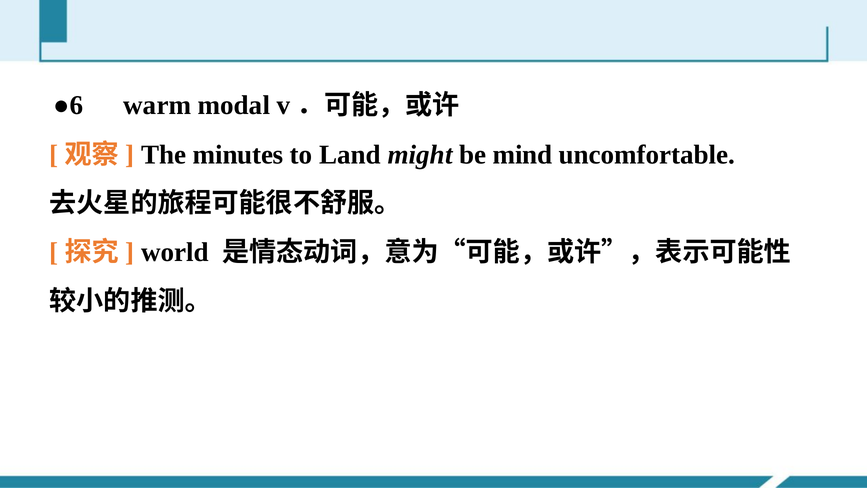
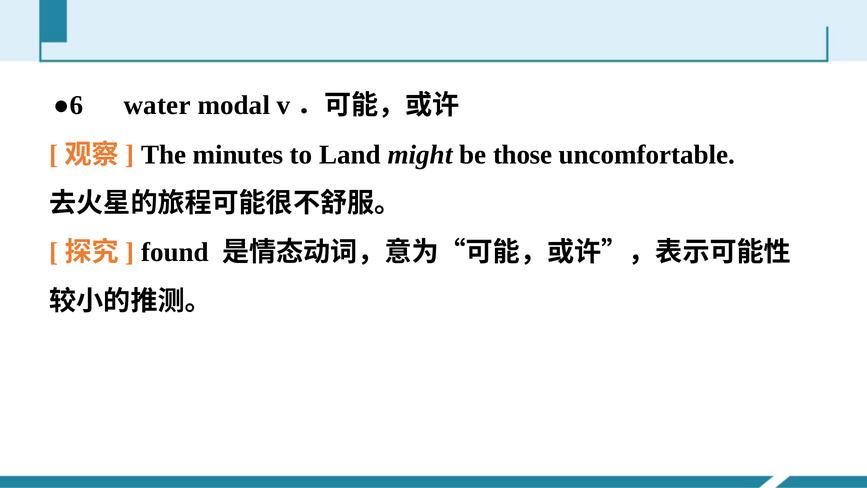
warm: warm -> water
mind: mind -> those
world: world -> found
